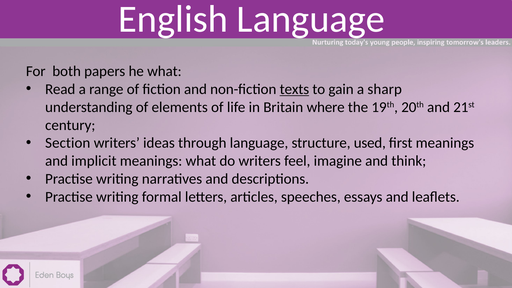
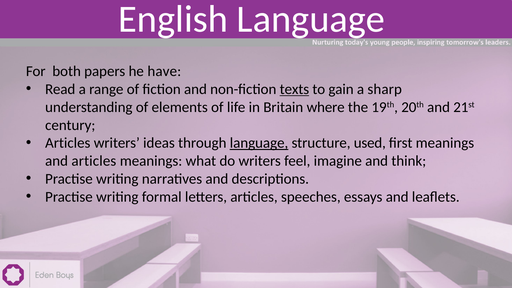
he what: what -> have
Section at (68, 143): Section -> Articles
language at (259, 143) underline: none -> present
and implicit: implicit -> articles
